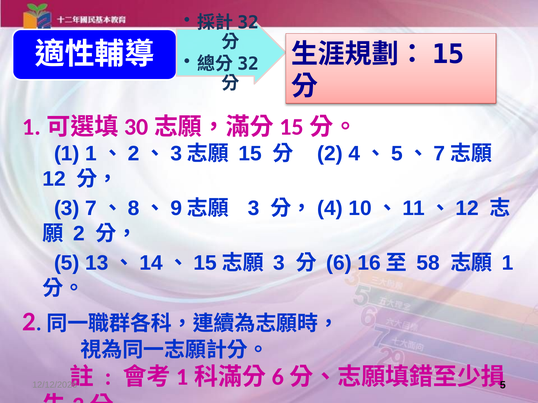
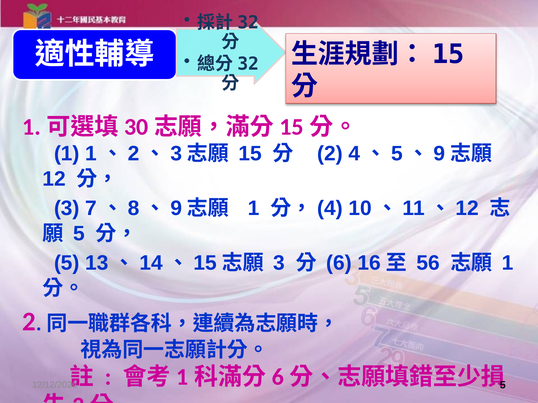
7 at (439, 154): 7 -> 9
3 at (254, 209): 3 -> 1
2 at (79, 234): 2 -> 5
58: 58 -> 56
